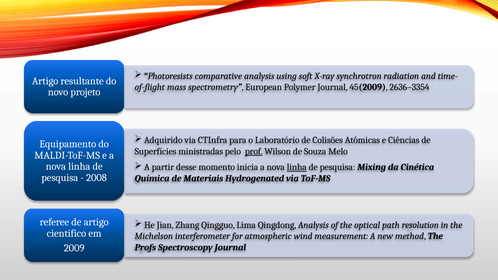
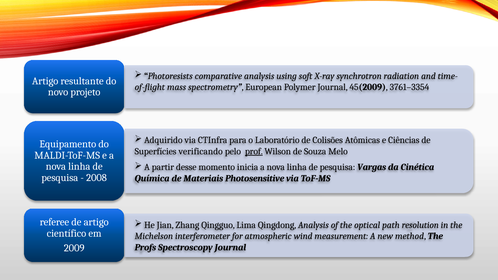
2636–3354: 2636–3354 -> 3761–3354
ministradas: ministradas -> verificando
linha at (297, 167) underline: present -> none
Mixing: Mixing -> Vargas
Hydrogenated: Hydrogenated -> Photosensitive
